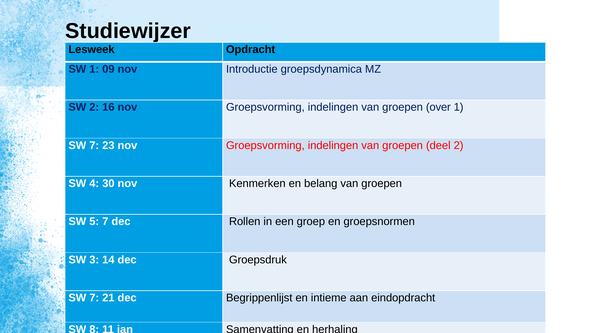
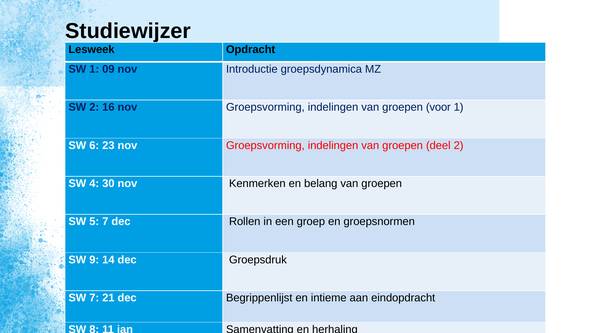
over: over -> voor
7 at (94, 145): 7 -> 6
3: 3 -> 9
